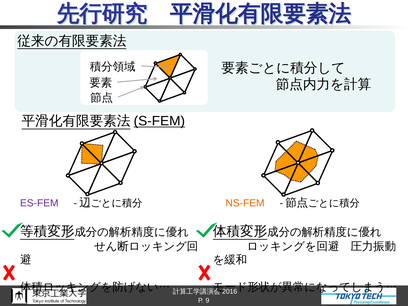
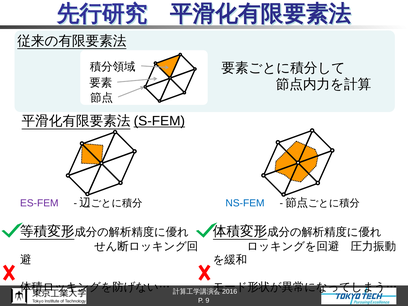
NS-FEM colour: orange -> blue
